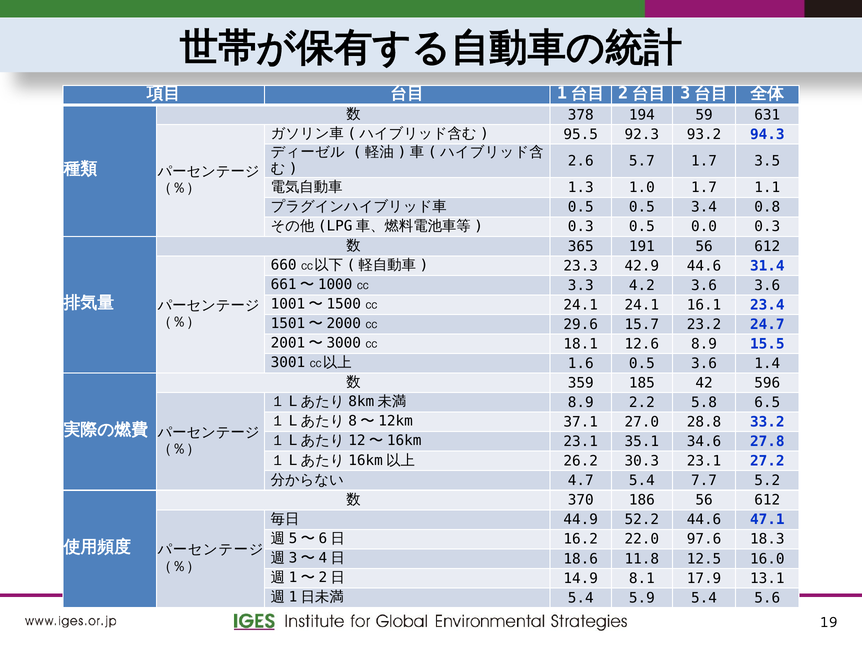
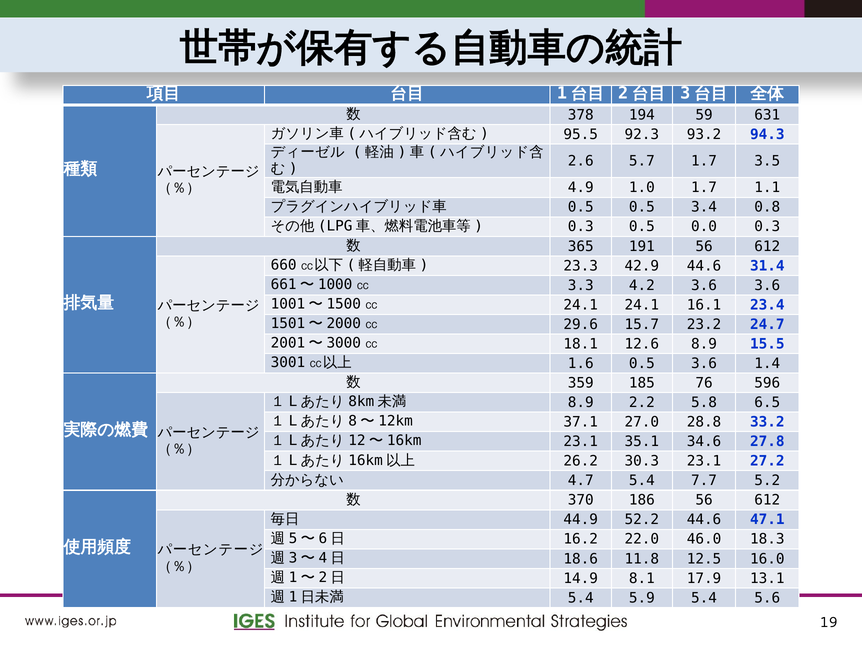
1.3: 1.3 -> 4.9
42: 42 -> 76
97.6: 97.6 -> 46.0
